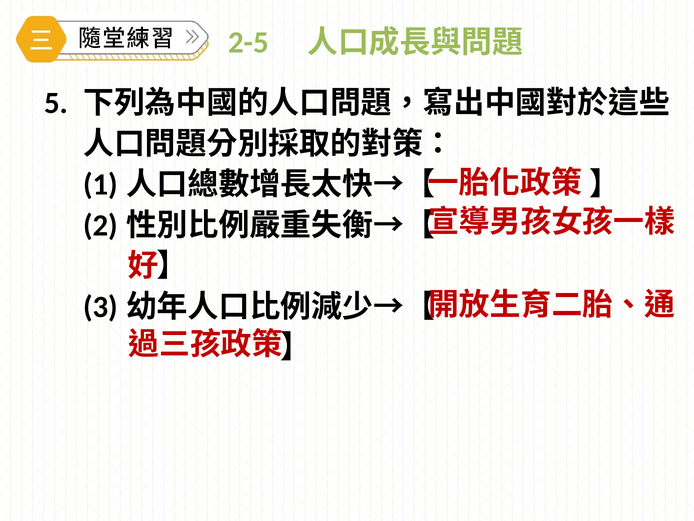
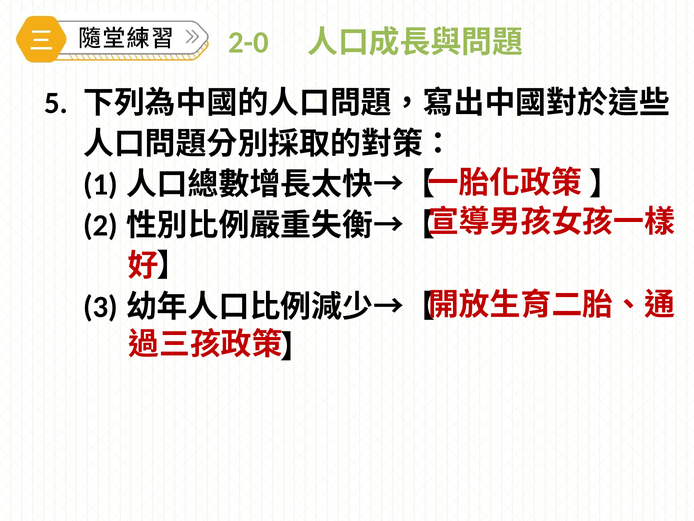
2-5: 2-5 -> 2-0
